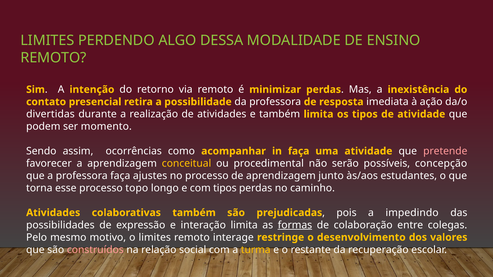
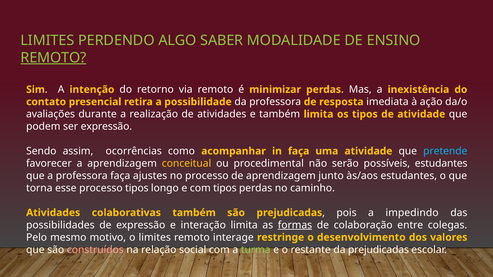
DESSA: DESSA -> SABER
REMOTO at (53, 58) underline: none -> present
divertidas: divertidas -> avaliações
ser momento: momento -> expressão
pretende colour: pink -> light blue
possíveis concepção: concepção -> estudantes
processo topo: topo -> tipos
turma colour: yellow -> light green
da recuperação: recuperação -> prejudicadas
